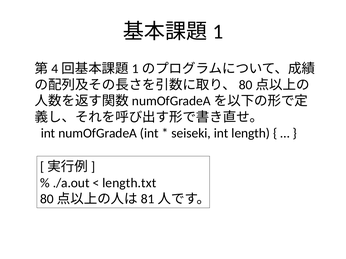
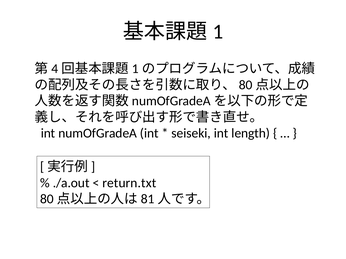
length.txt: length.txt -> return.txt
